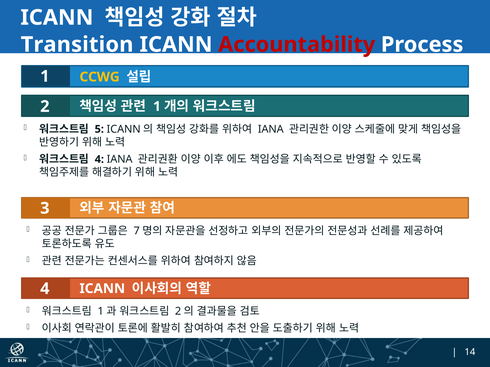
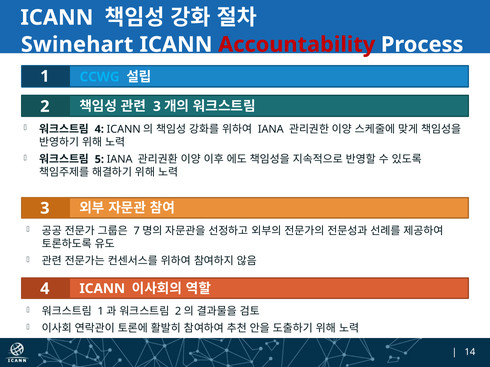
Transition: Transition -> Swinehart
CCWG colour: yellow -> light blue
1 at (157, 107): 1 -> 3
5 at (99, 129): 5 -> 4
4 at (99, 160): 4 -> 5
